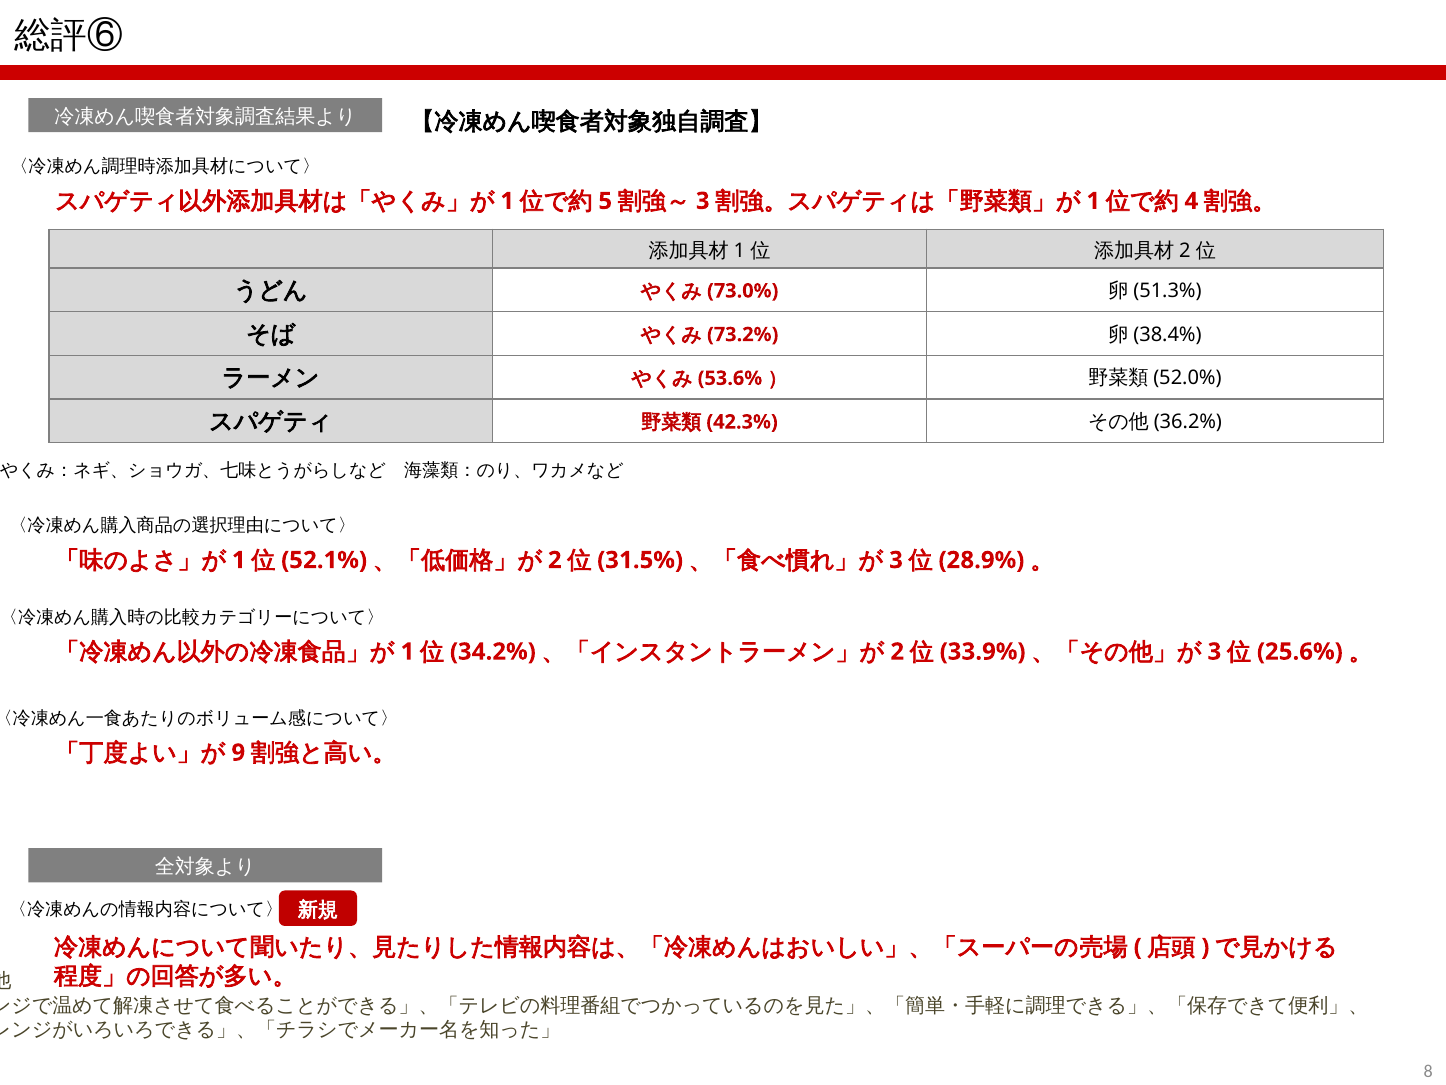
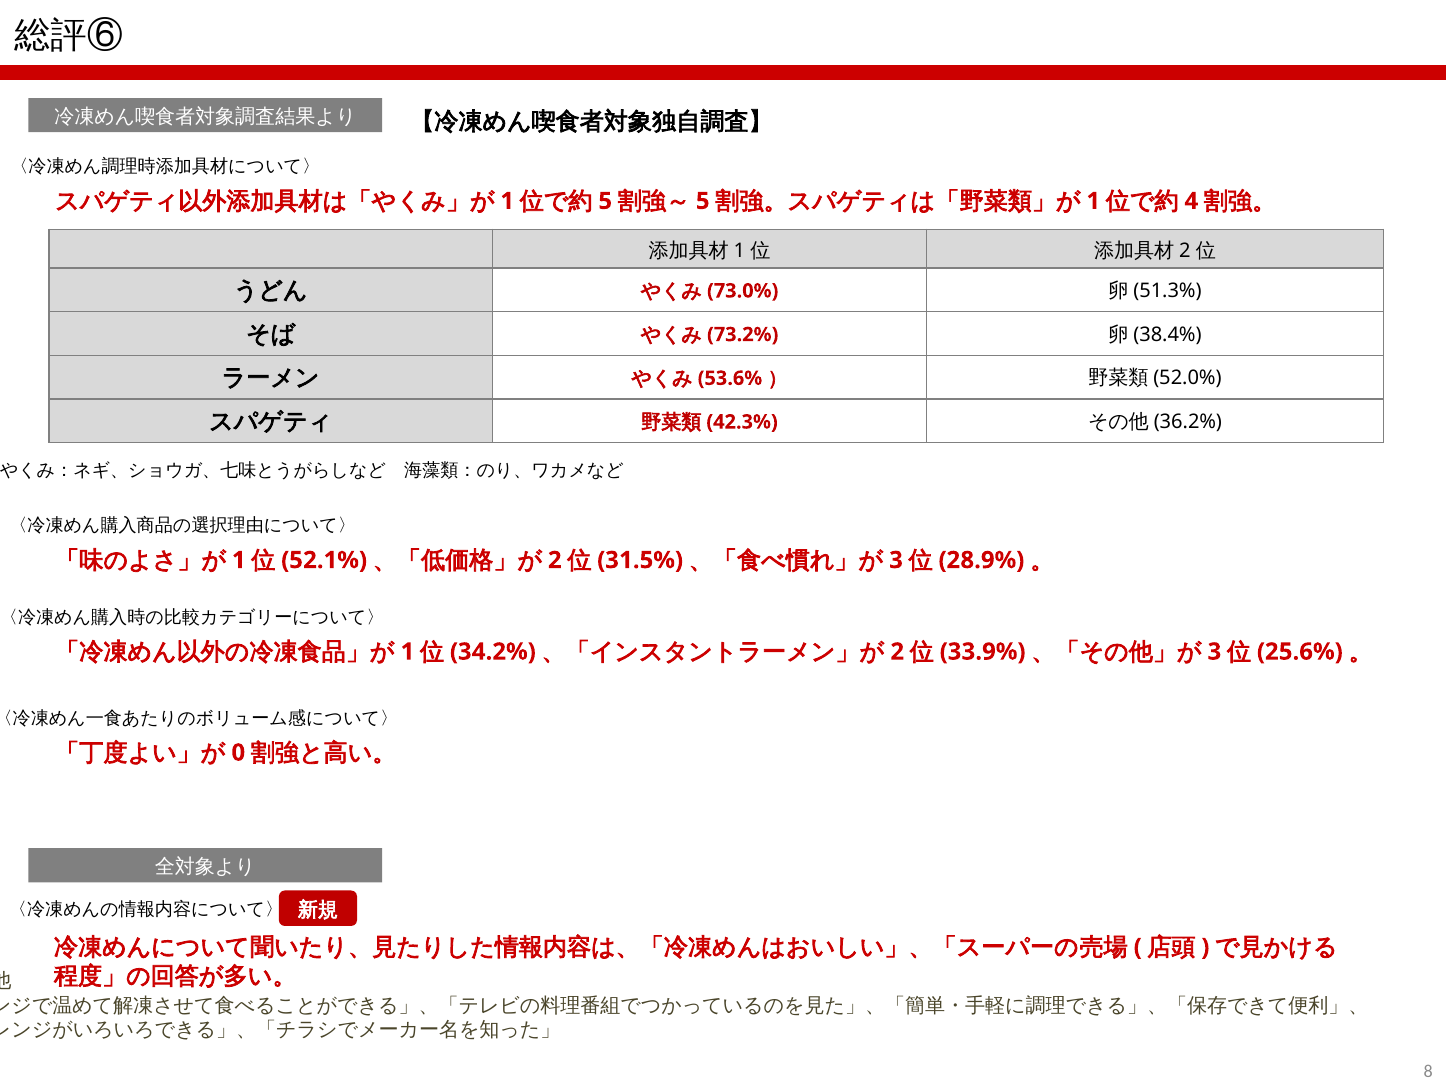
3 at (703, 201): 3 -> 5
9: 9 -> 0
